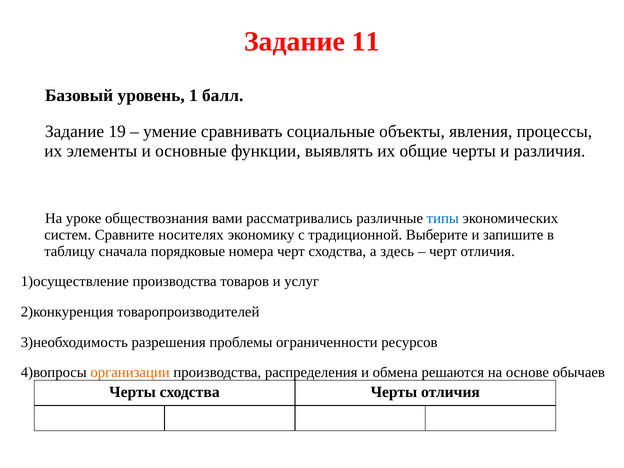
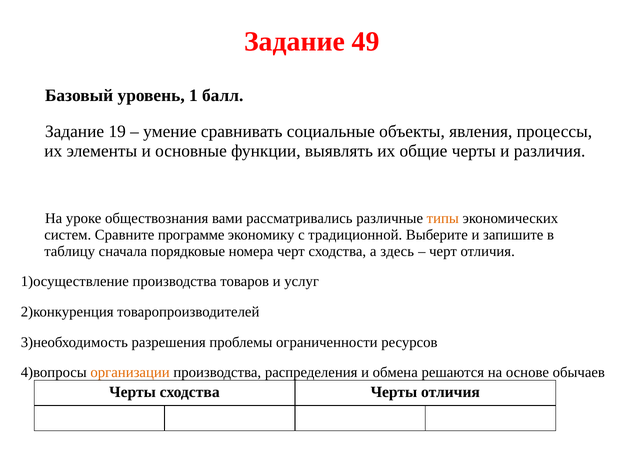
11: 11 -> 49
типы colour: blue -> orange
носителях: носителях -> программе
